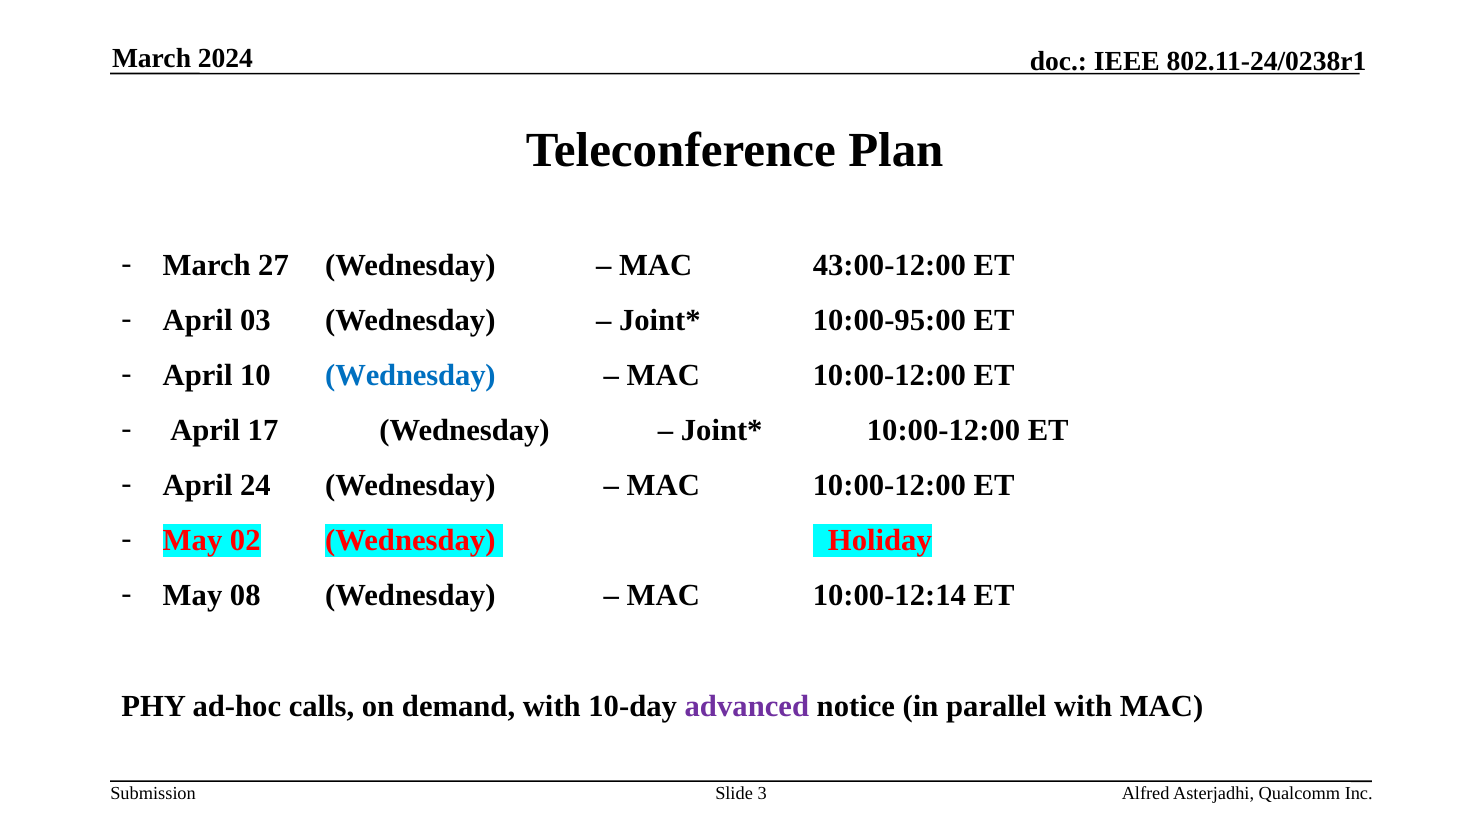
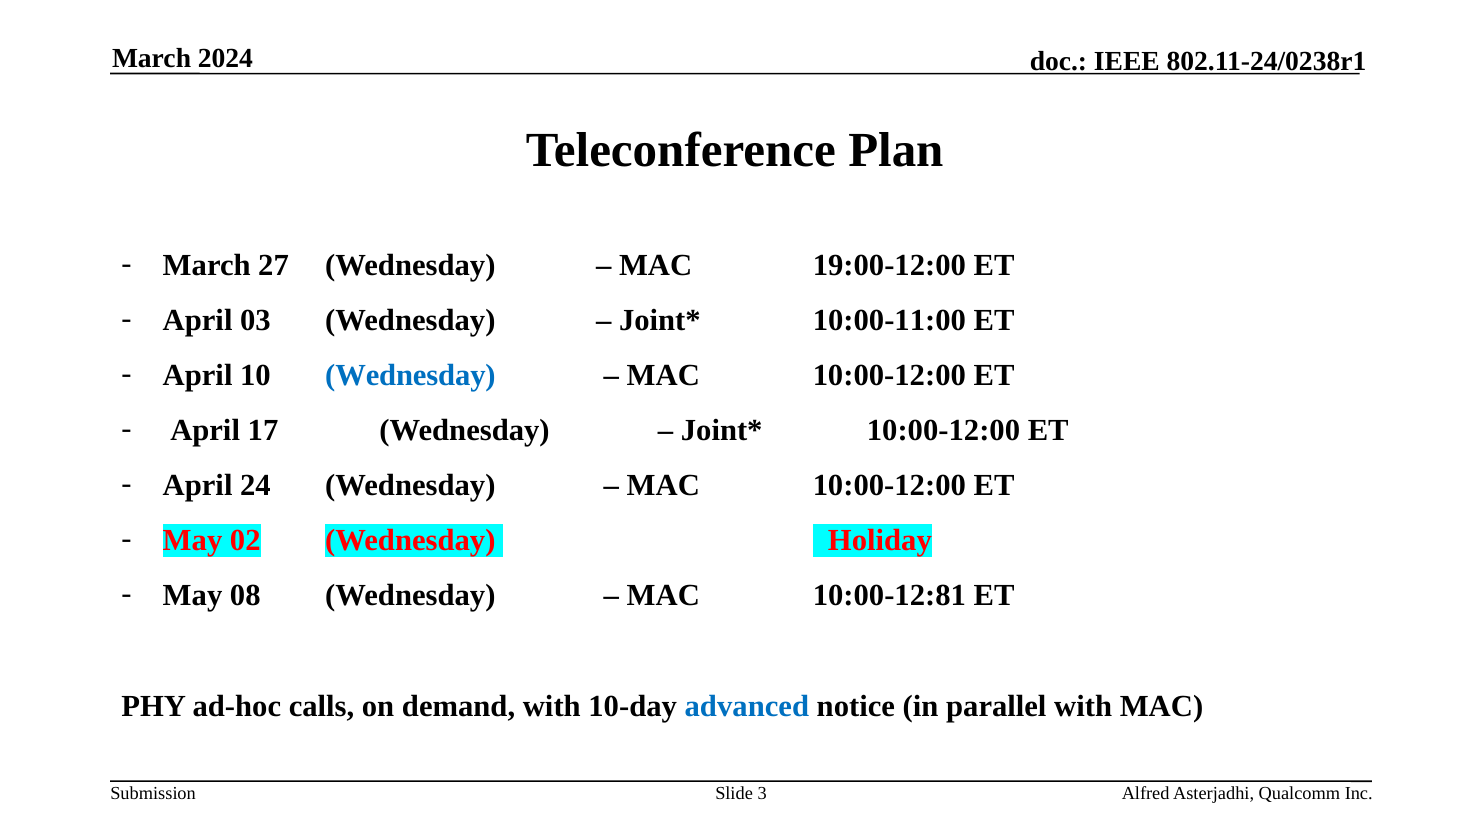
43:00-12:00: 43:00-12:00 -> 19:00-12:00
10:00-95:00: 10:00-95:00 -> 10:00-11:00
10:00-12:14: 10:00-12:14 -> 10:00-12:81
advanced colour: purple -> blue
